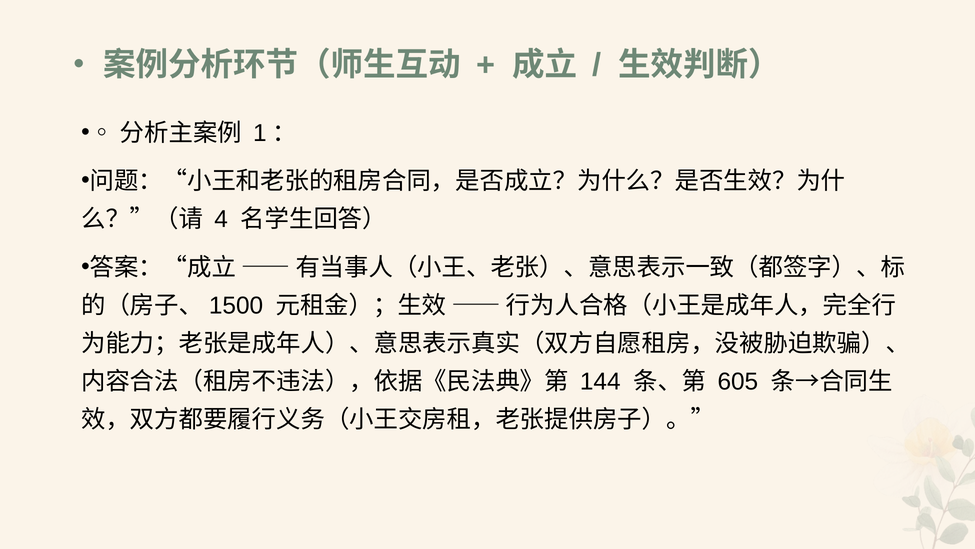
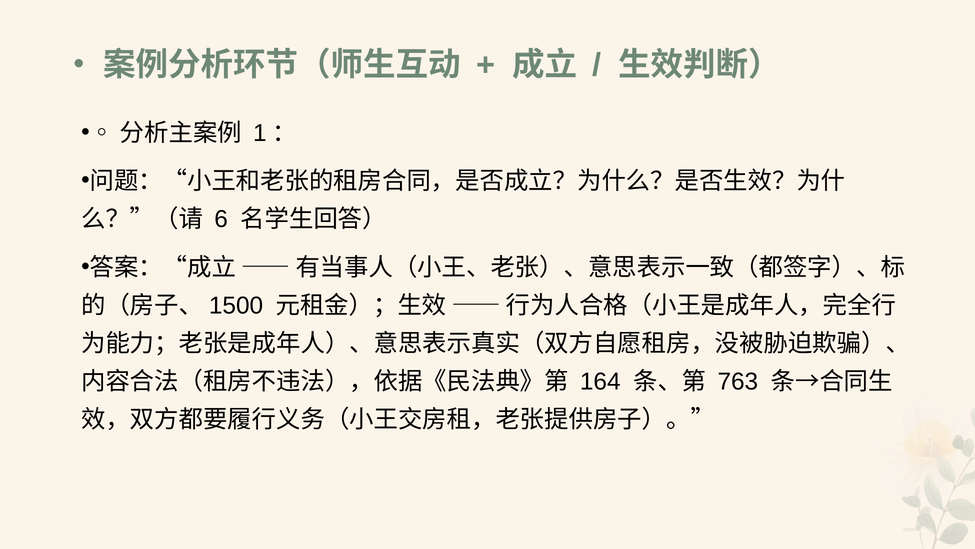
4: 4 -> 6
144: 144 -> 164
605: 605 -> 763
